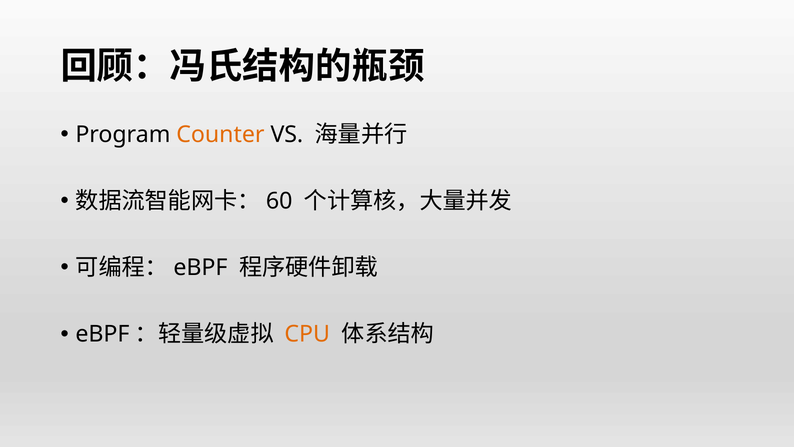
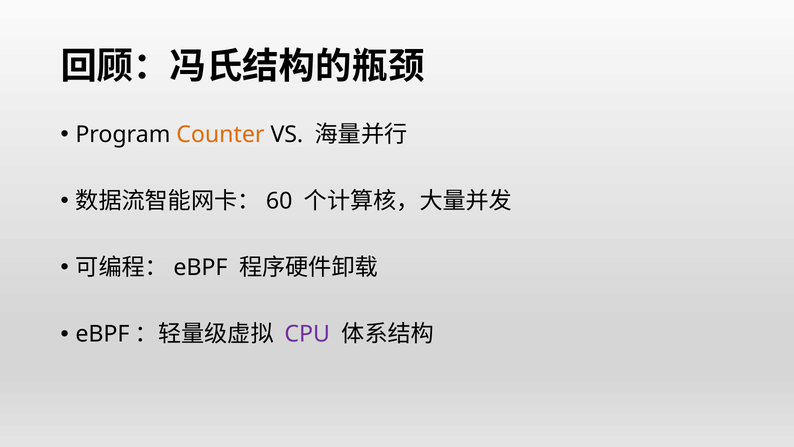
CPU colour: orange -> purple
